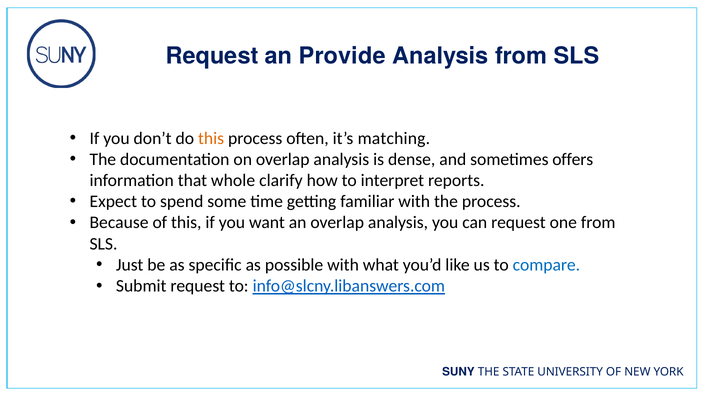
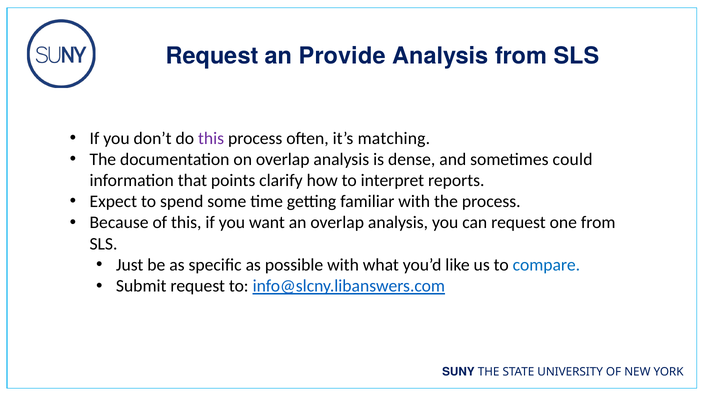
this at (211, 138) colour: orange -> purple
offers: offers -> could
whole: whole -> points
